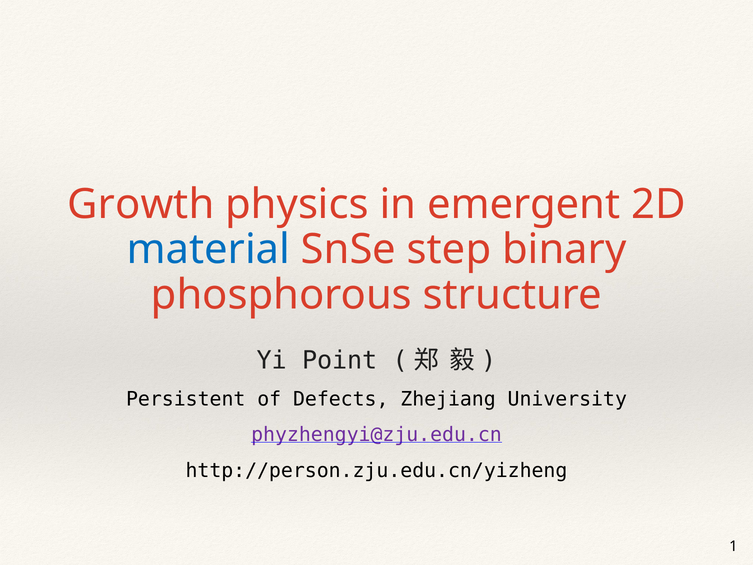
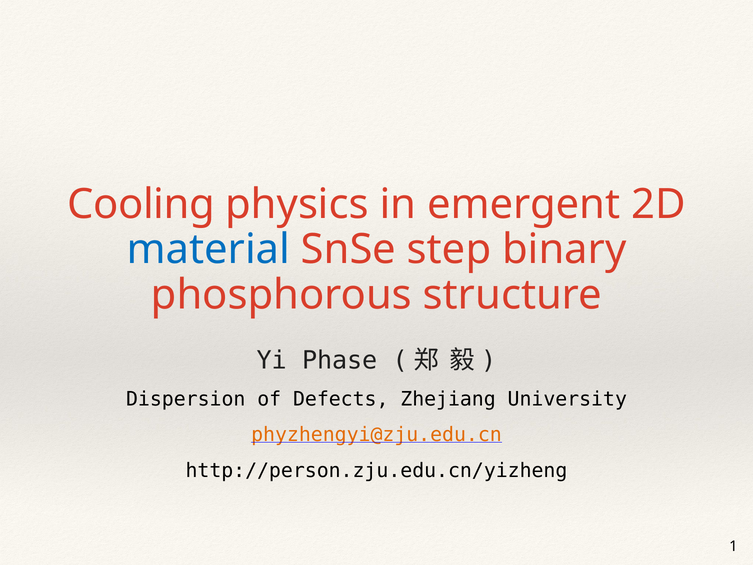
Growth: Growth -> Cooling
Point: Point -> Phase
Persistent: Persistent -> Dispersion
phyzhengyi@zju.edu.cn colour: purple -> orange
